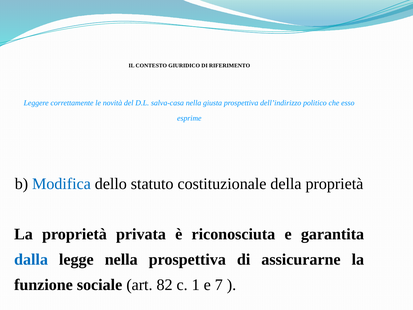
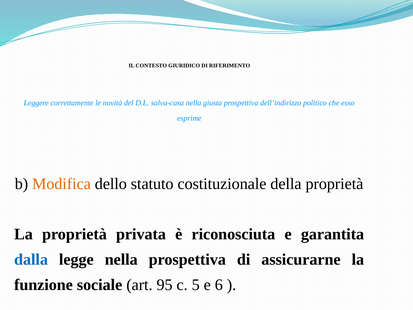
Modifica colour: blue -> orange
82: 82 -> 95
1: 1 -> 5
7: 7 -> 6
